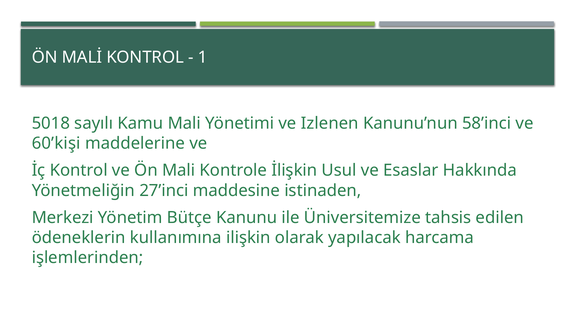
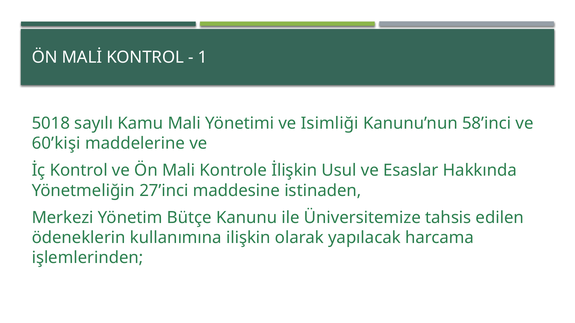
Izlenen: Izlenen -> Isimliği
